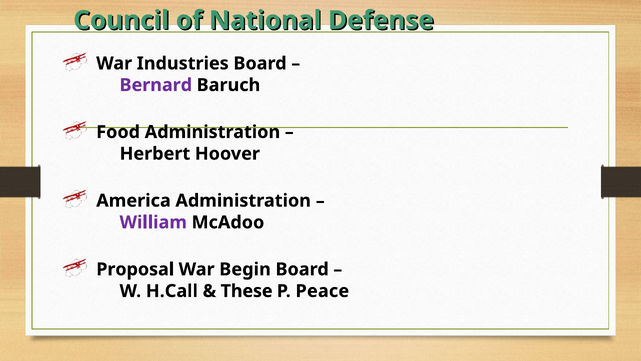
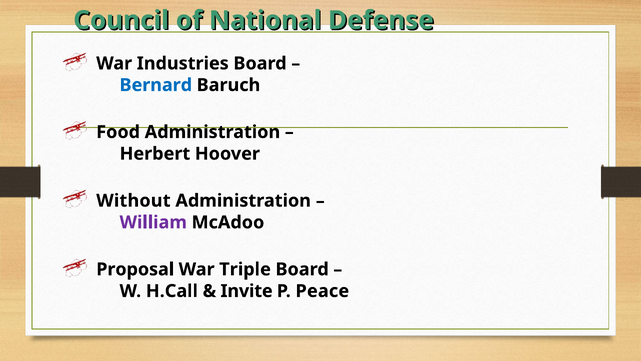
Bernard colour: purple -> blue
America: America -> Without
Begin: Begin -> Triple
These: These -> Invite
